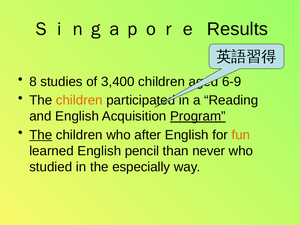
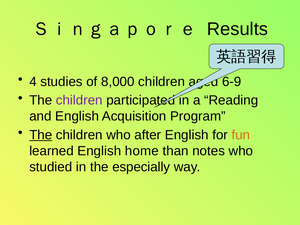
8: 8 -> 4
3,400: 3,400 -> 8,000
children at (79, 100) colour: orange -> purple
Program underline: present -> none
pencil: pencil -> home
never: never -> notes
